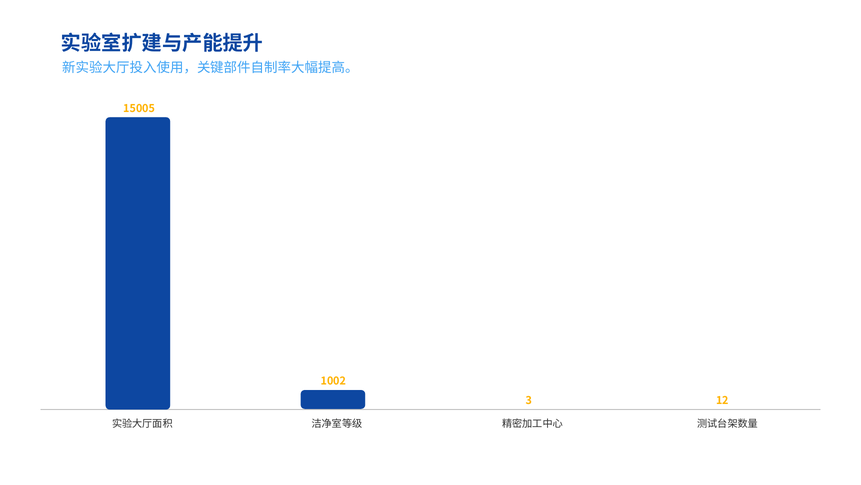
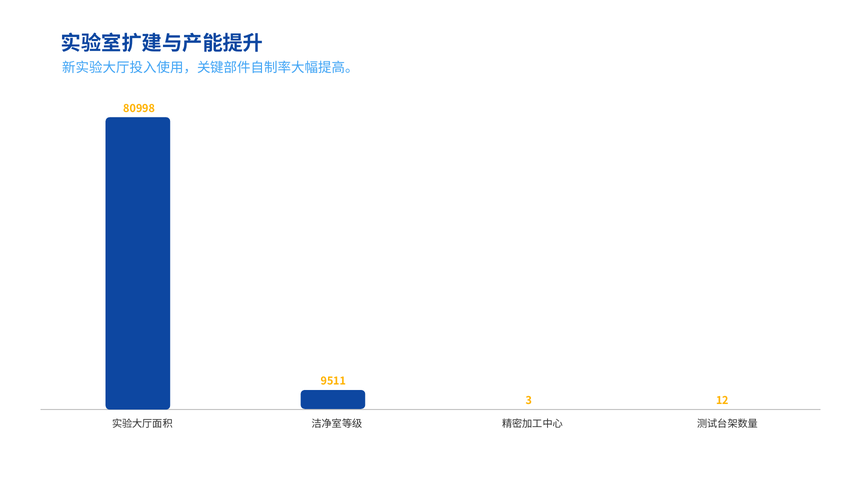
15005: 15005 -> 80998
1002: 1002 -> 9511
